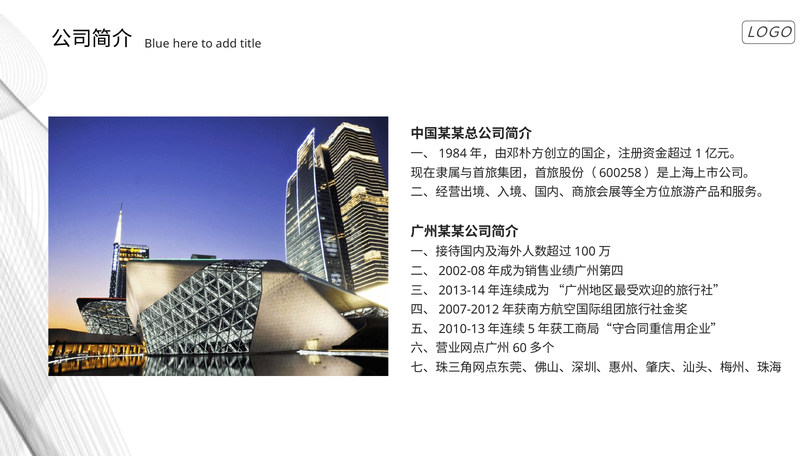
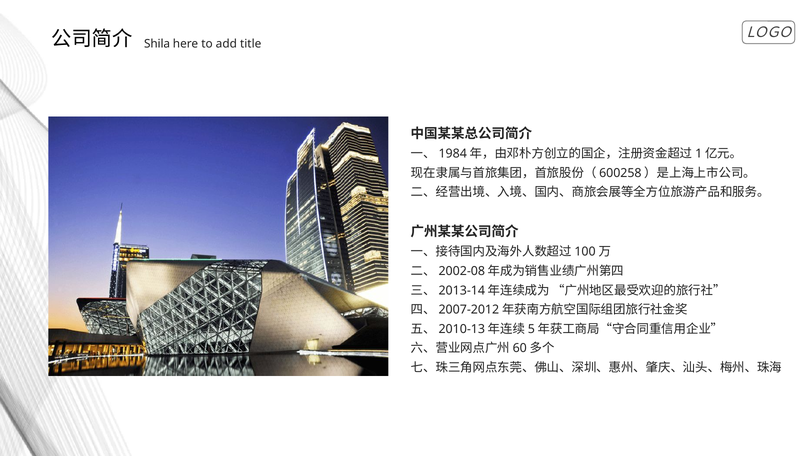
Blue: Blue -> Shila
